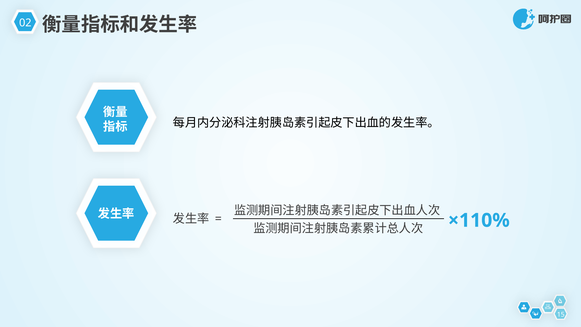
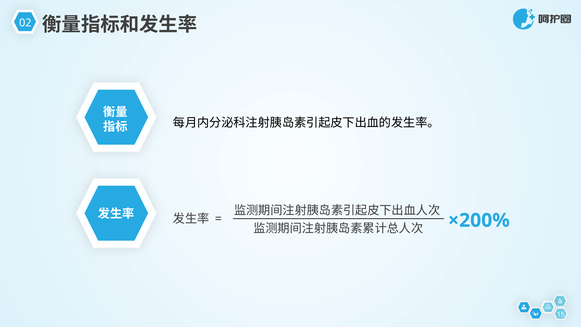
×110%: ×110% -> ×200%
